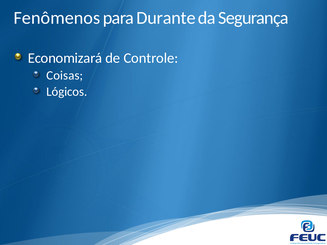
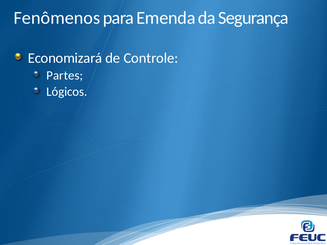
Durante: Durante -> Emenda
Coisas: Coisas -> Partes
